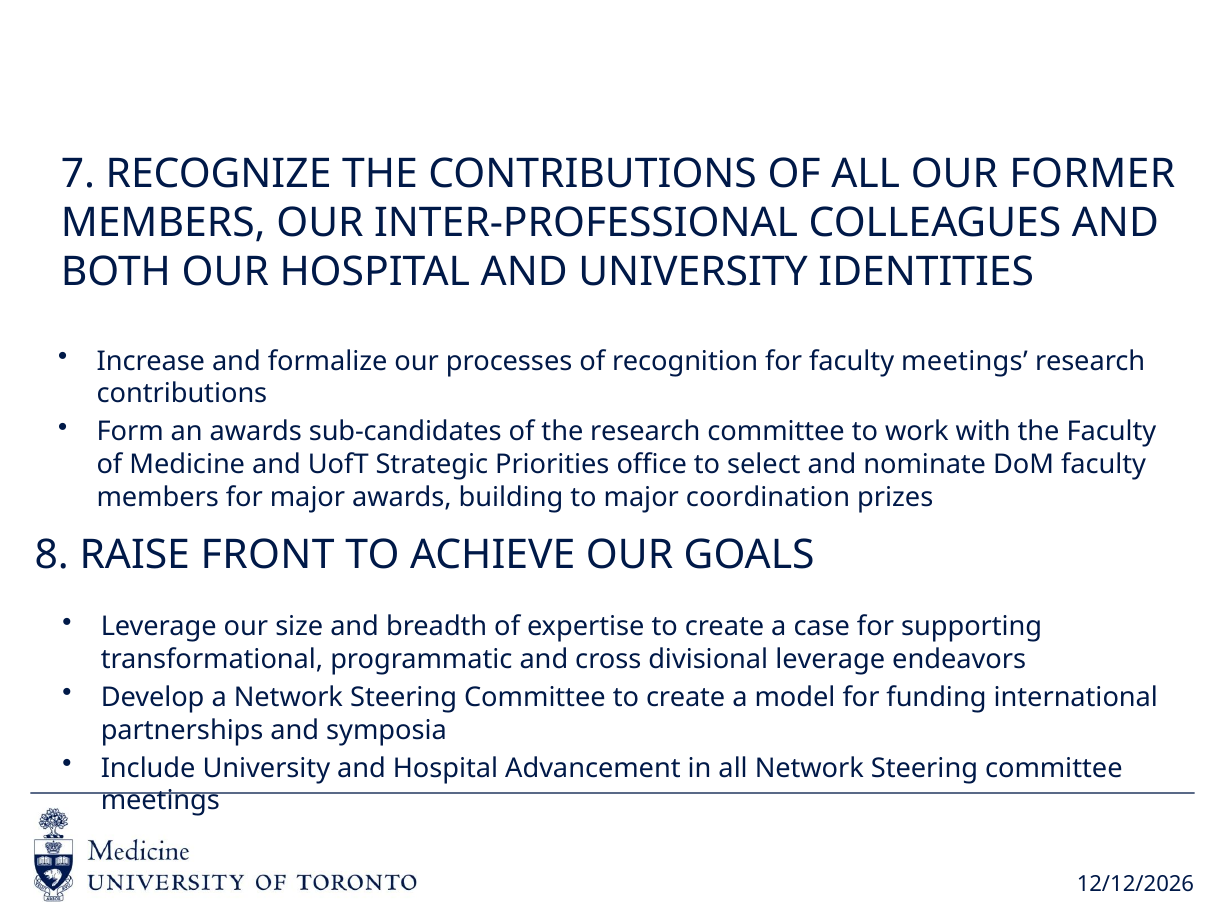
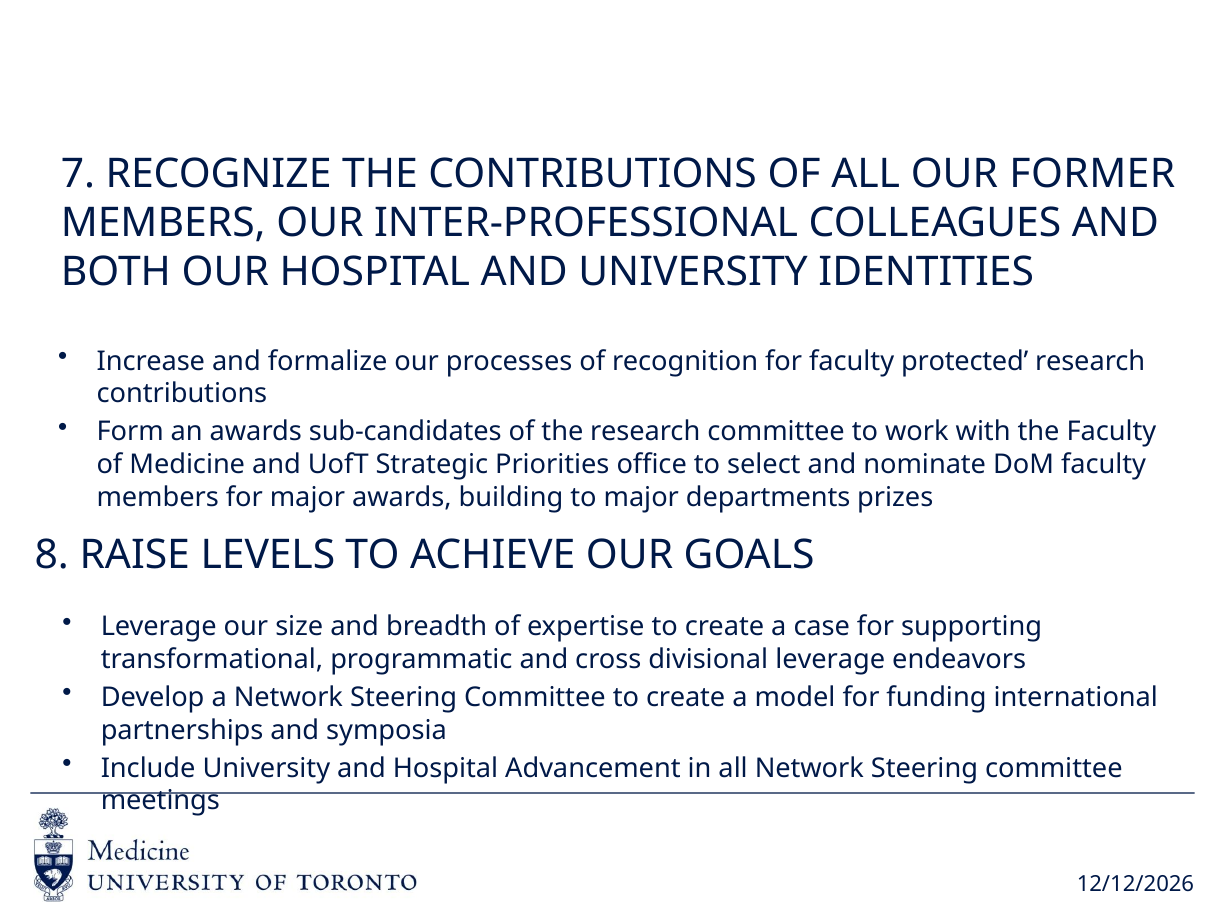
faculty meetings: meetings -> protected
coordination: coordination -> departments
FRONT: FRONT -> LEVELS
